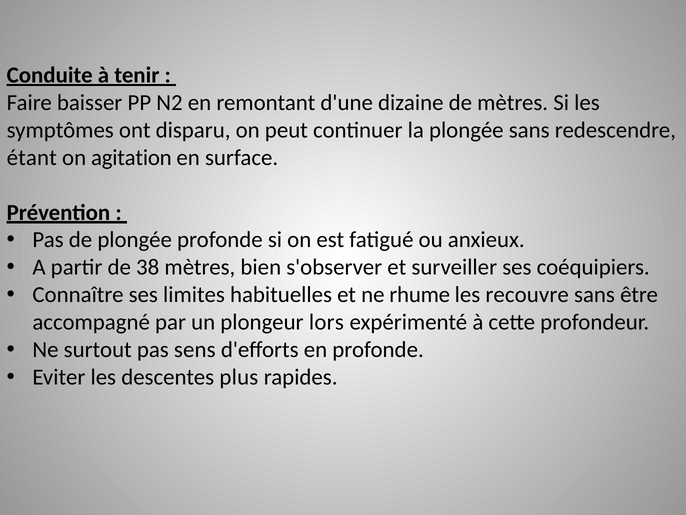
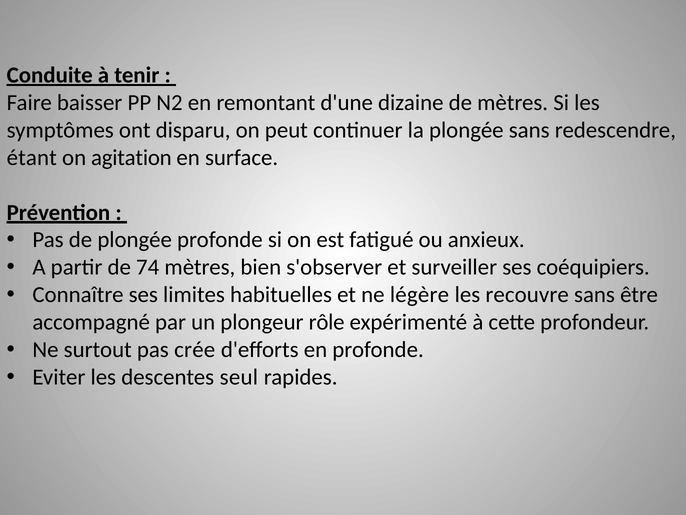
38: 38 -> 74
rhume: rhume -> légère
lors: lors -> rôle
sens: sens -> crée
plus: plus -> seul
